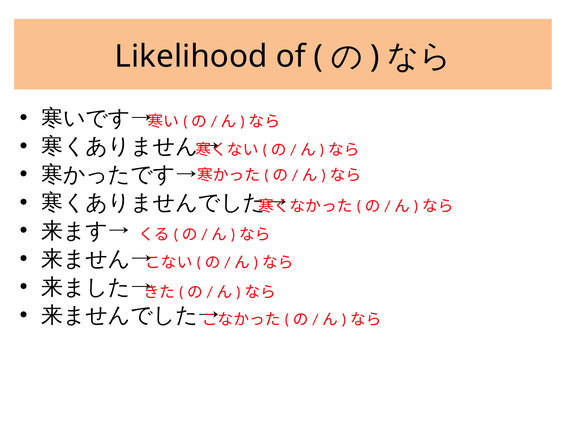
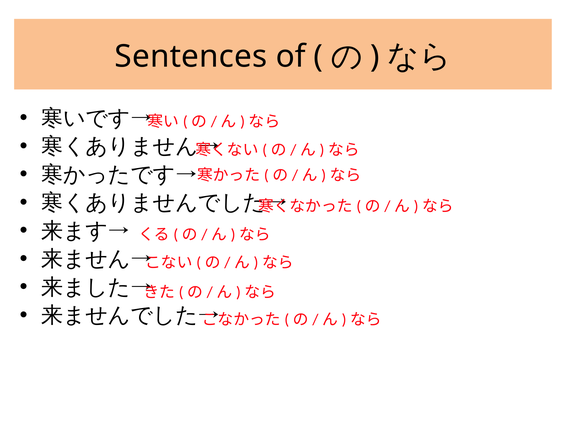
Likelihood: Likelihood -> Sentences
